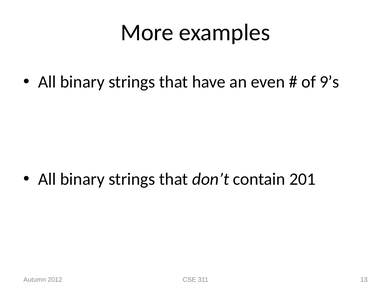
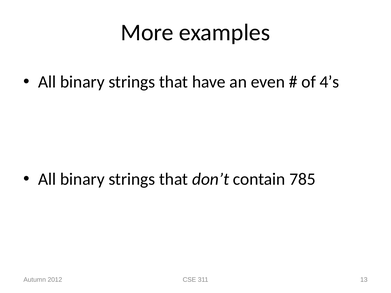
9’s: 9’s -> 4’s
201: 201 -> 785
